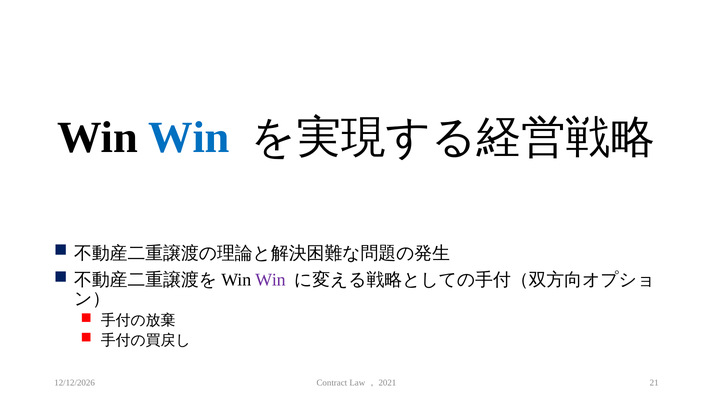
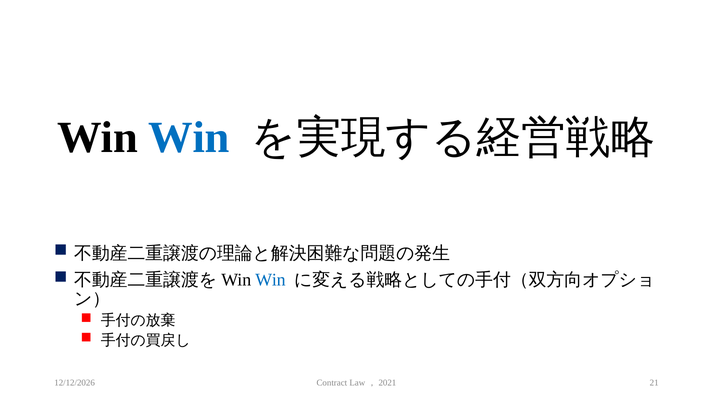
Win at (270, 280) colour: purple -> blue
